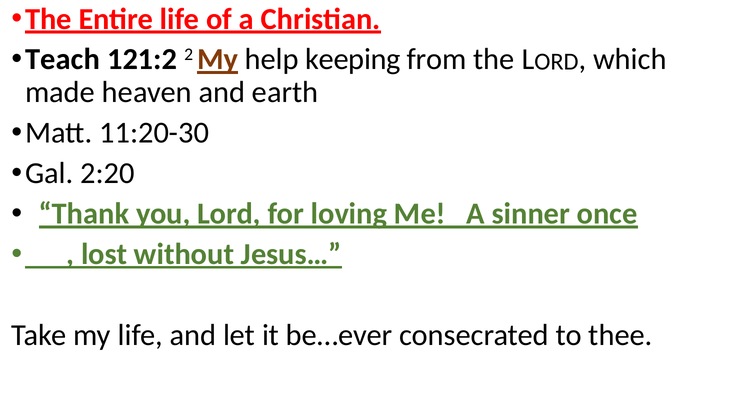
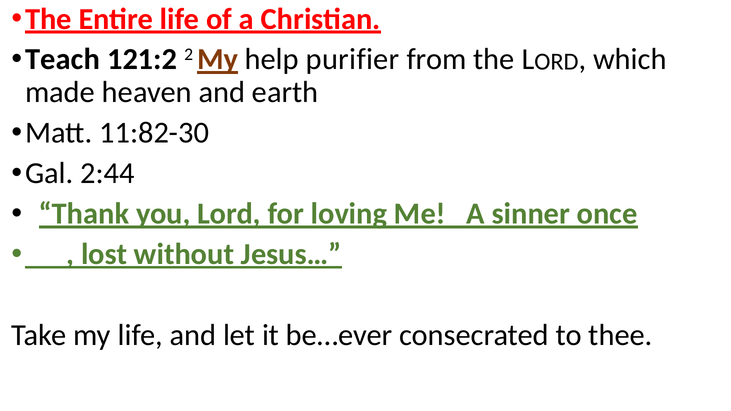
keeping: keeping -> purifier
11:20-30: 11:20-30 -> 11:82-30
2:20: 2:20 -> 2:44
